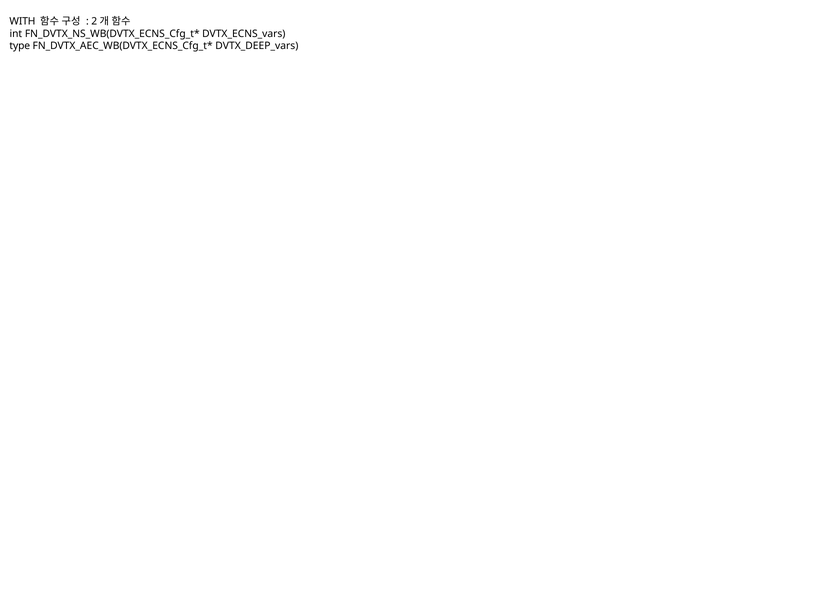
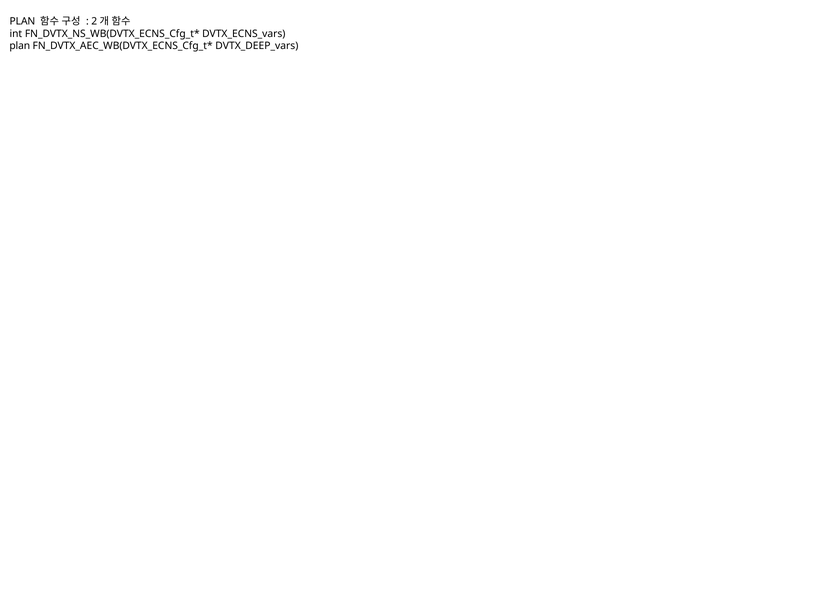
WITH at (22, 21): WITH -> PLAN
type at (20, 46): type -> plan
